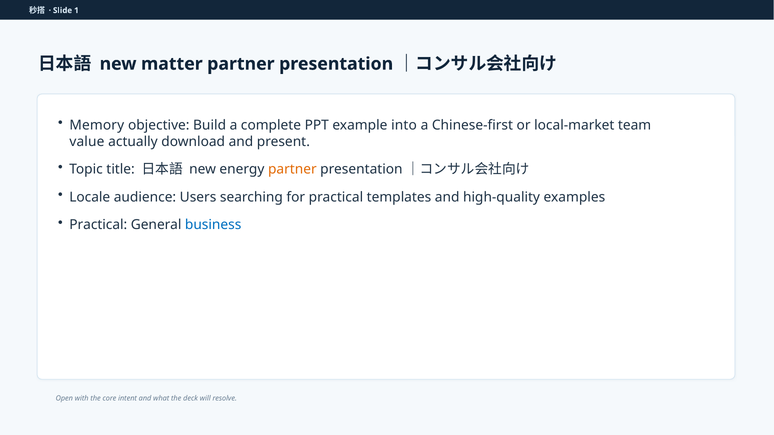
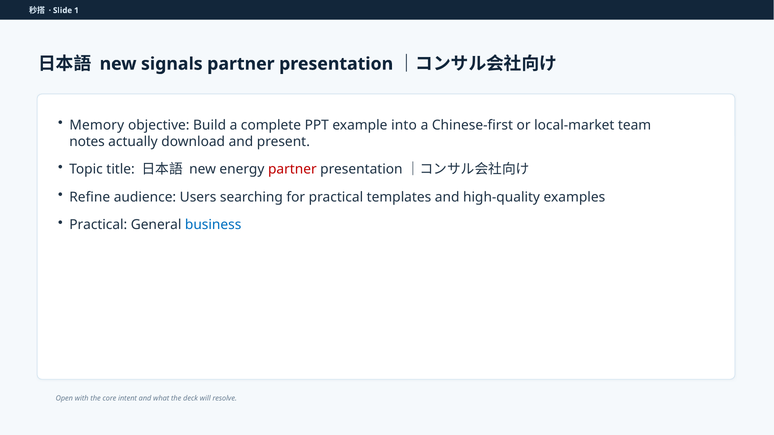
matter: matter -> signals
value: value -> notes
partner at (292, 169) colour: orange -> red
Locale: Locale -> Refine
